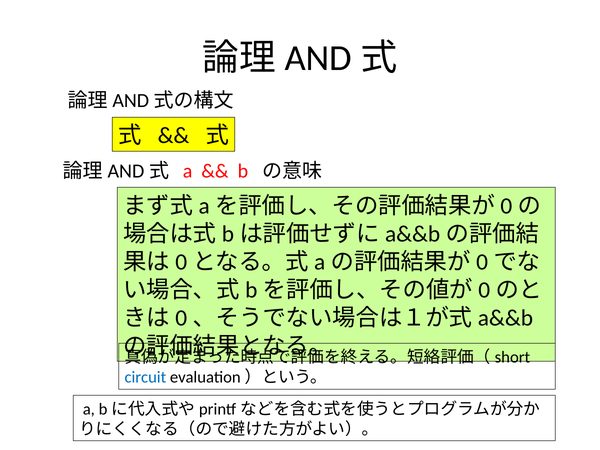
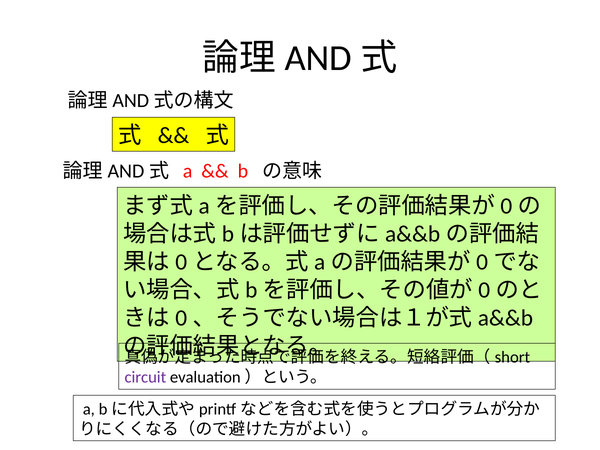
circuit colour: blue -> purple
